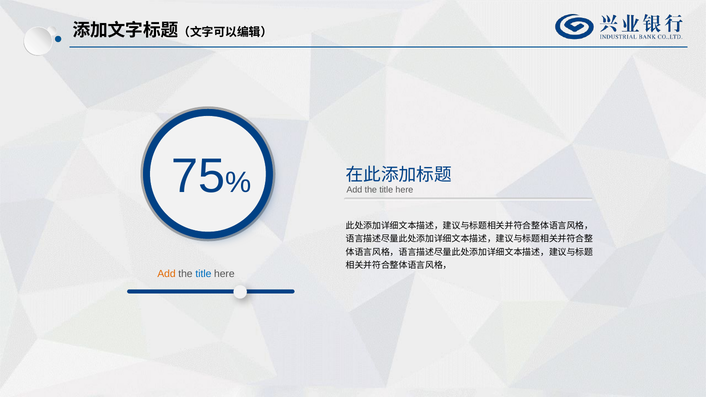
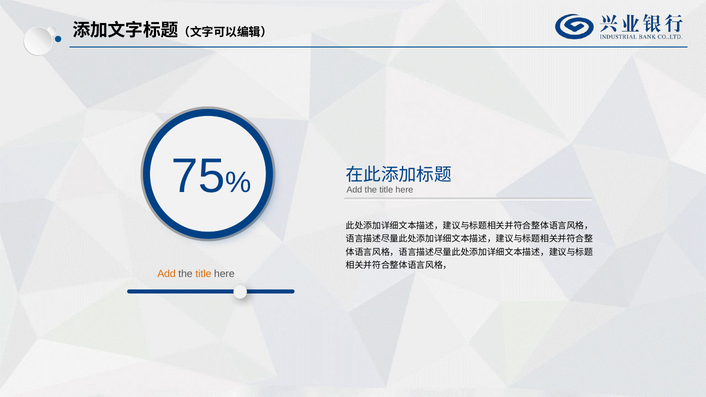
title at (203, 274) colour: blue -> orange
